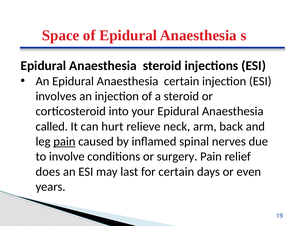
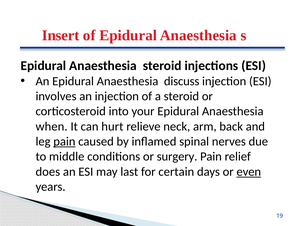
Space: Space -> Insert
Anaesthesia certain: certain -> discuss
called: called -> when
involve: involve -> middle
even underline: none -> present
